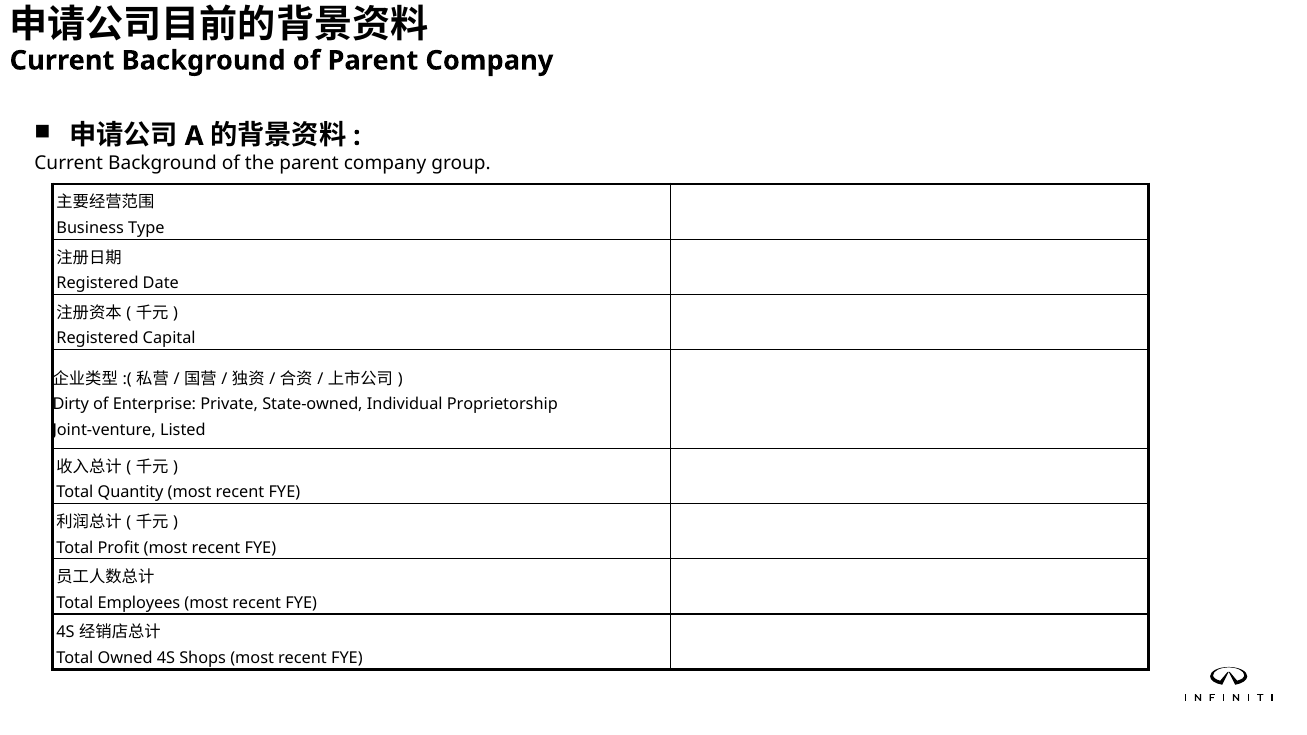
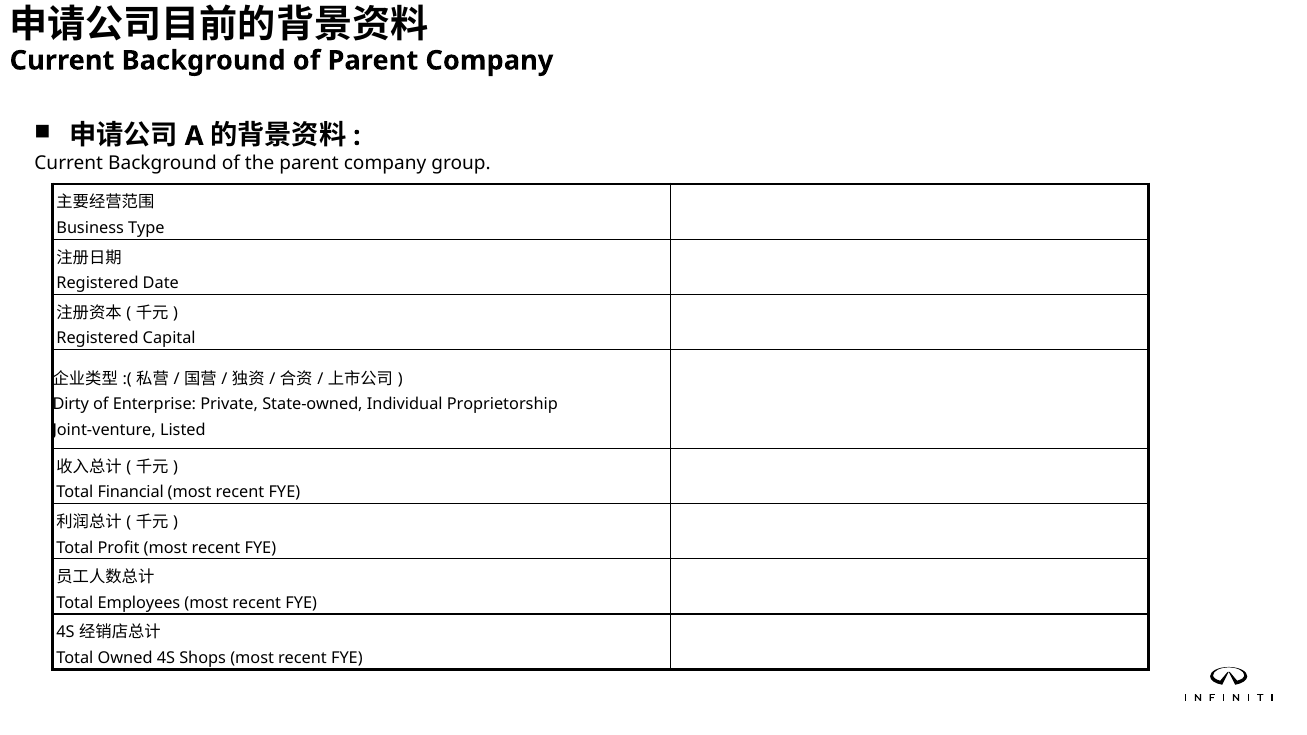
Quantity: Quantity -> Financial
